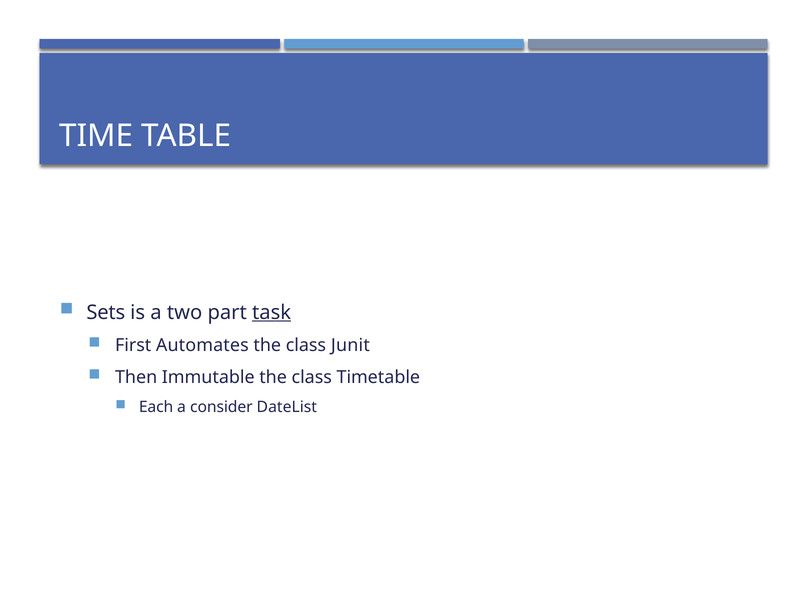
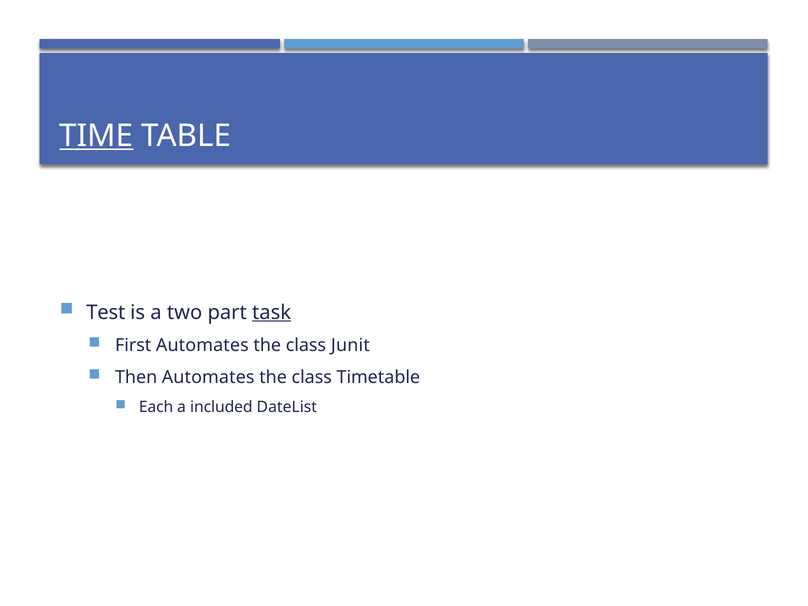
TIME underline: none -> present
Sets: Sets -> Test
Then Immutable: Immutable -> Automates
consider: consider -> included
